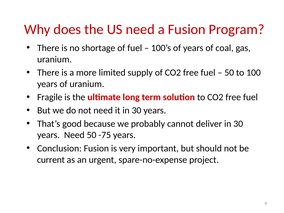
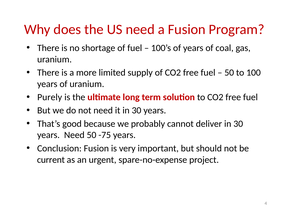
Fragile: Fragile -> Purely
